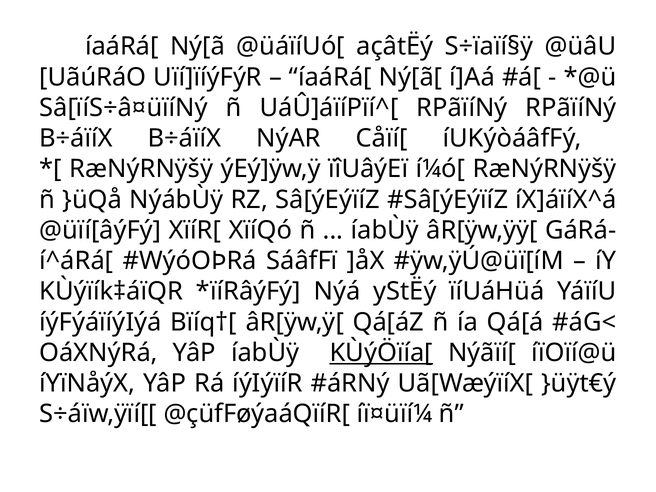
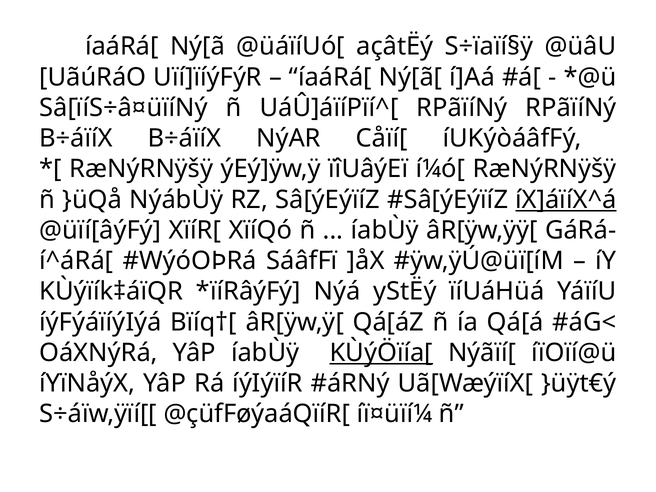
íX]áïíX^á underline: none -> present
